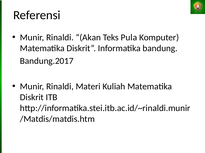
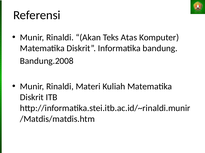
Pula: Pula -> Atas
Bandung.2017: Bandung.2017 -> Bandung.2008
